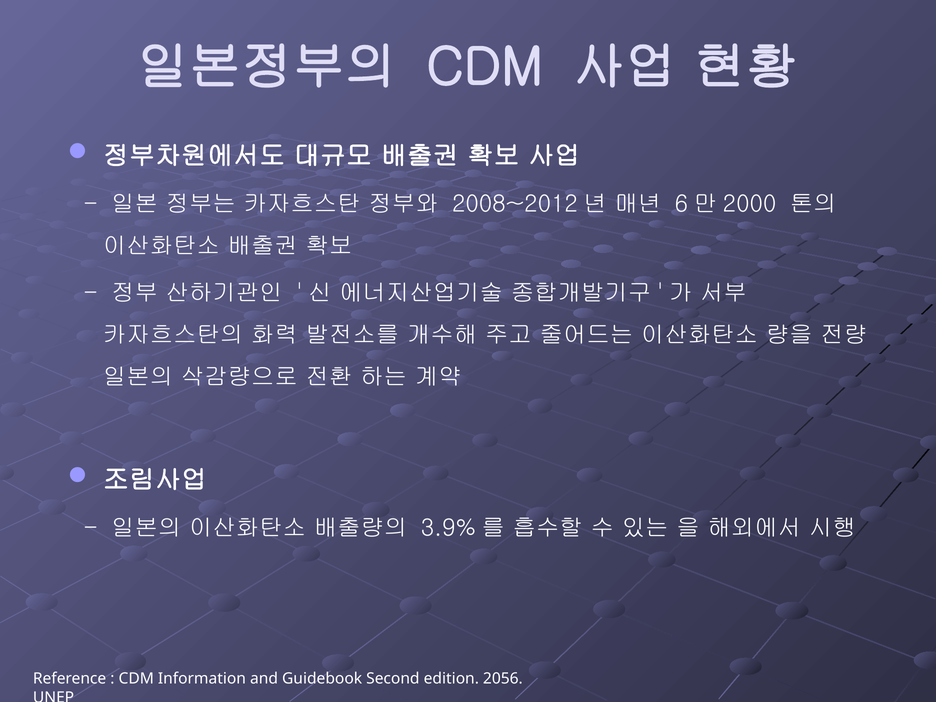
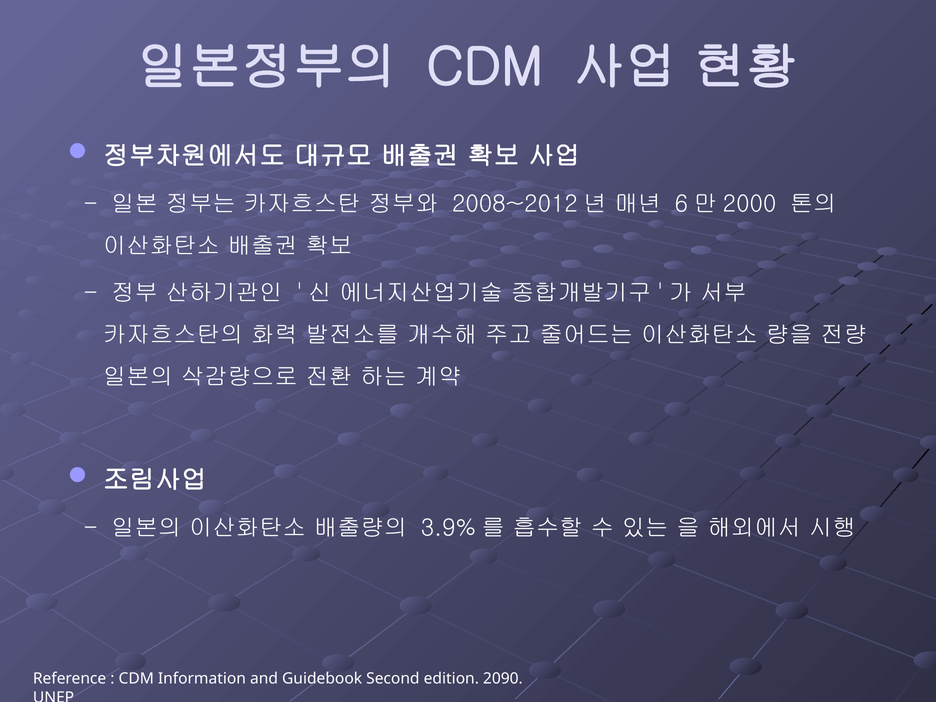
2056: 2056 -> 2090
